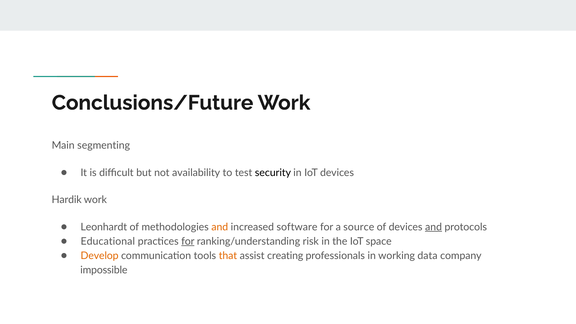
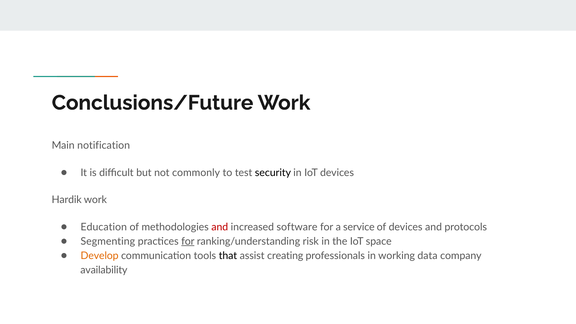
segmenting: segmenting -> notification
availability: availability -> commonly
Leonhardt: Leonhardt -> Education
and at (220, 227) colour: orange -> red
source: source -> service
and at (434, 227) underline: present -> none
Educational: Educational -> Segmenting
that colour: orange -> black
impossible: impossible -> availability
